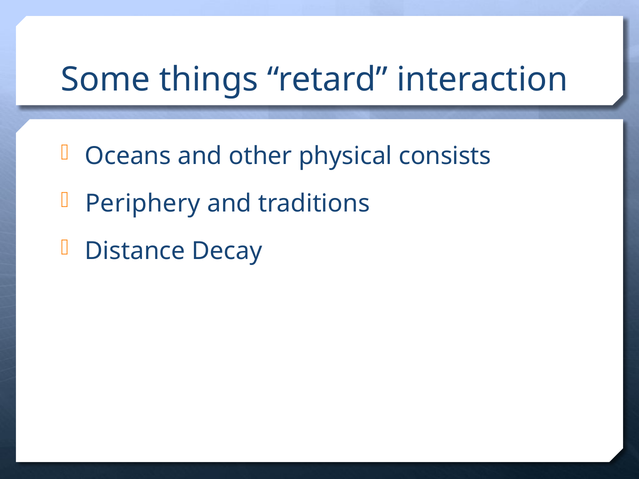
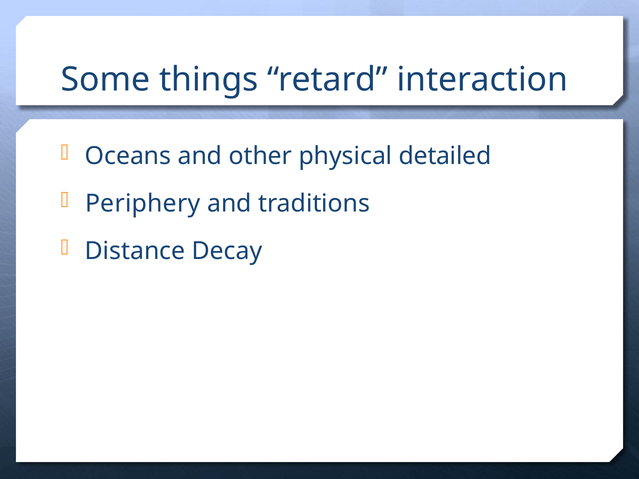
consists: consists -> detailed
